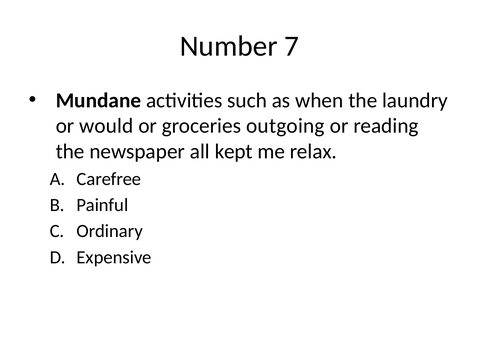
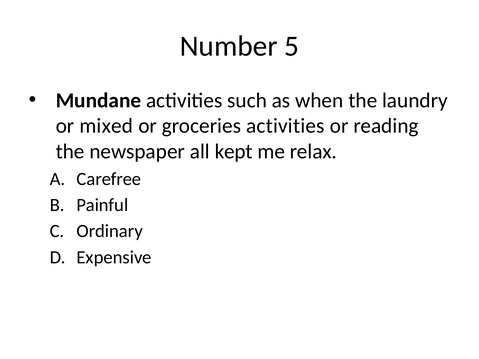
7: 7 -> 5
would: would -> mixed
groceries outgoing: outgoing -> activities
